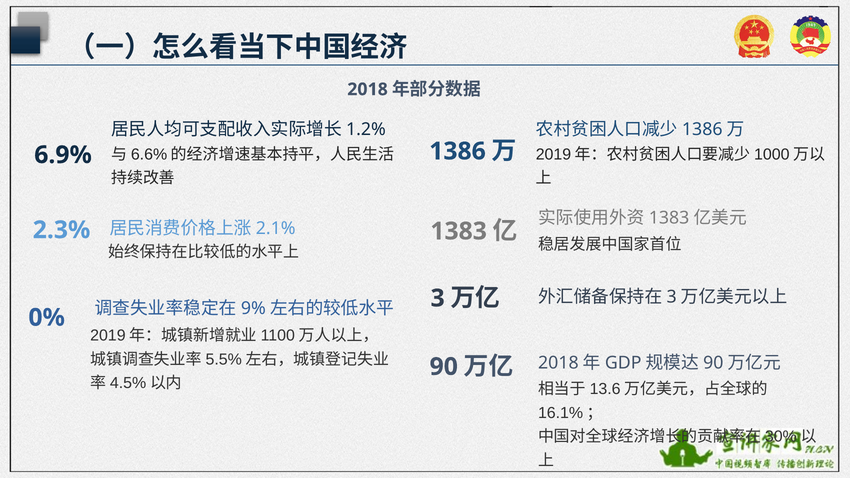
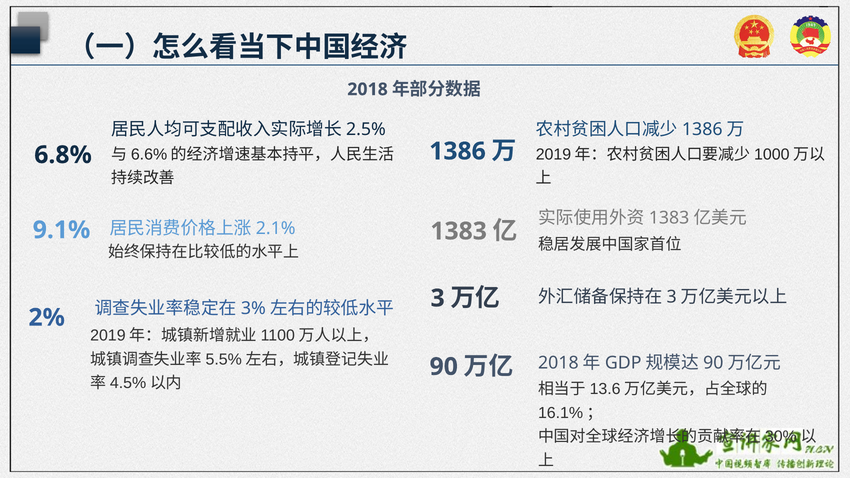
1.2%: 1.2% -> 2.5%
6.9%: 6.9% -> 6.8%
2.3%: 2.3% -> 9.1%
9%: 9% -> 3%
0%: 0% -> 2%
